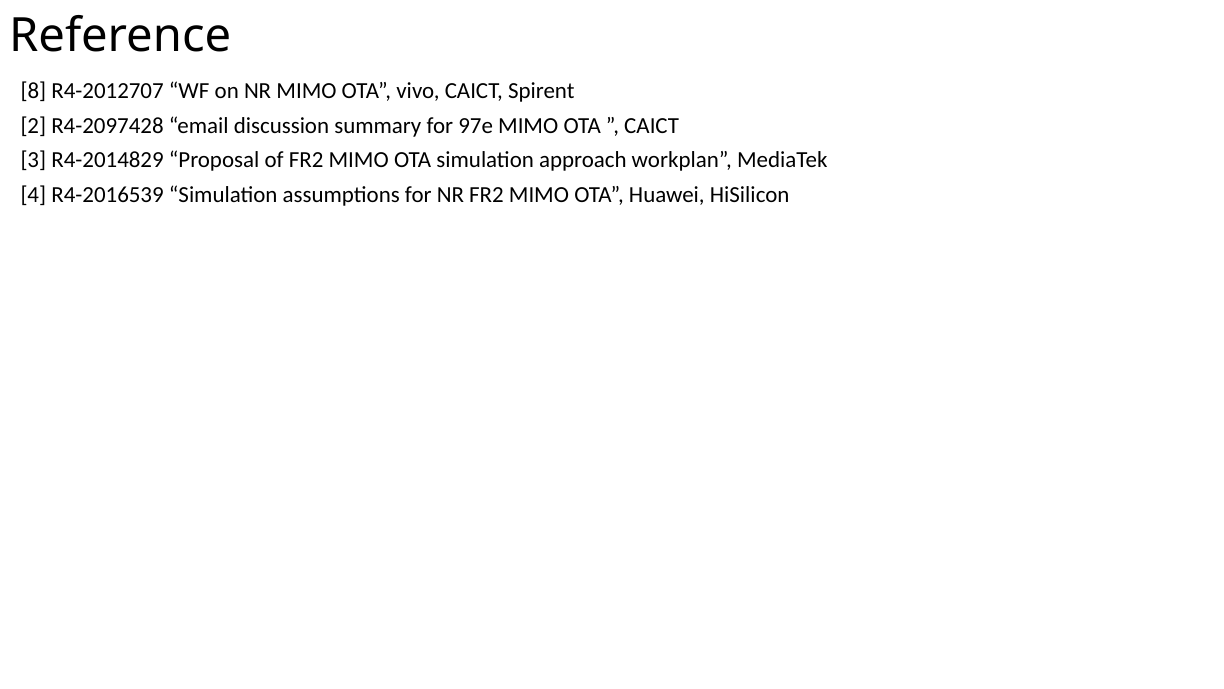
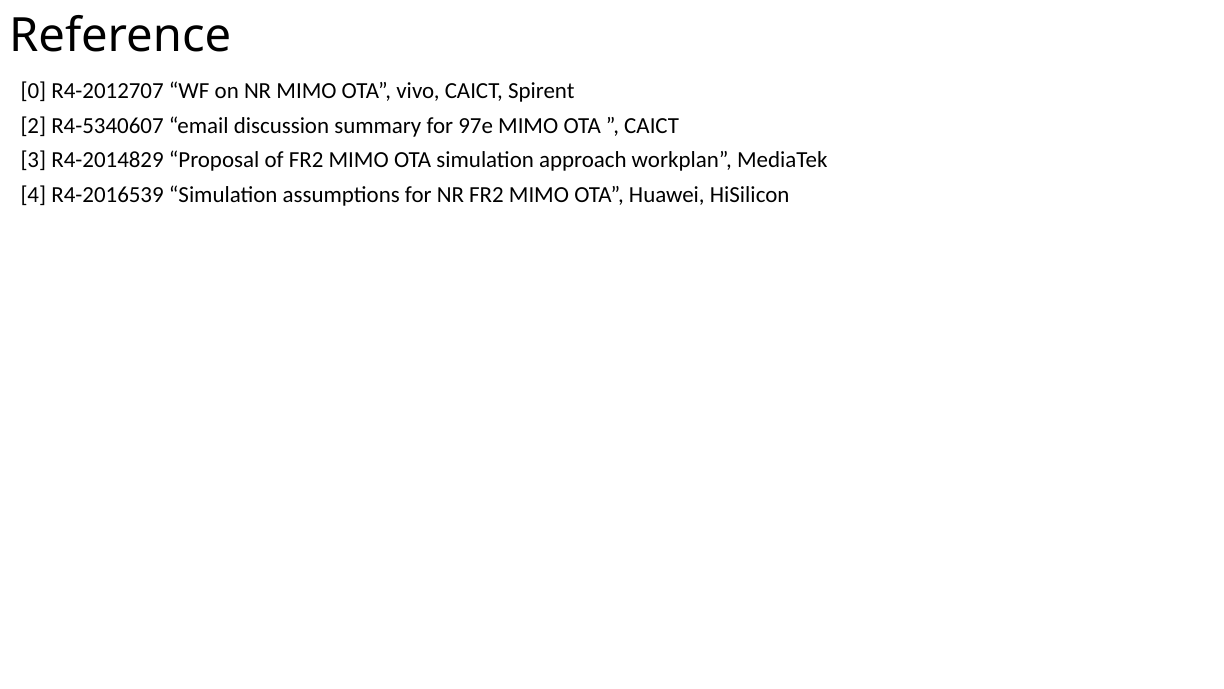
8: 8 -> 0
R4-2097428: R4-2097428 -> R4-5340607
